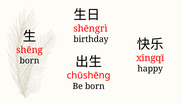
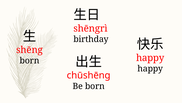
xīngqī at (150, 58): xīngqī -> happy
